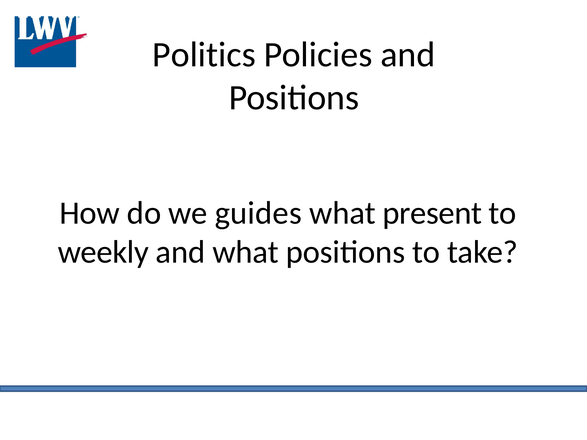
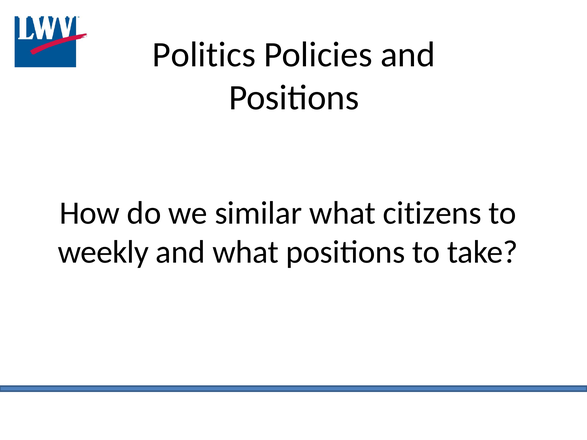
guides: guides -> similar
present: present -> citizens
